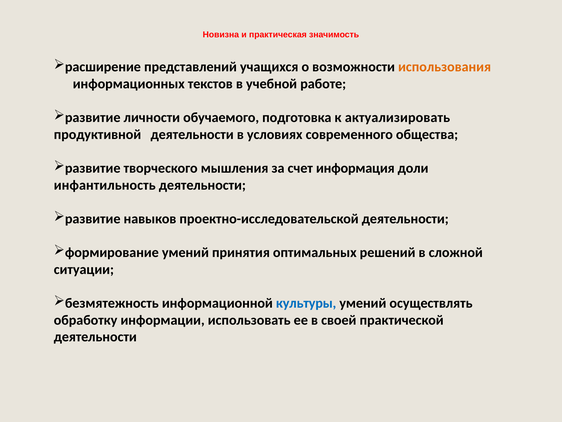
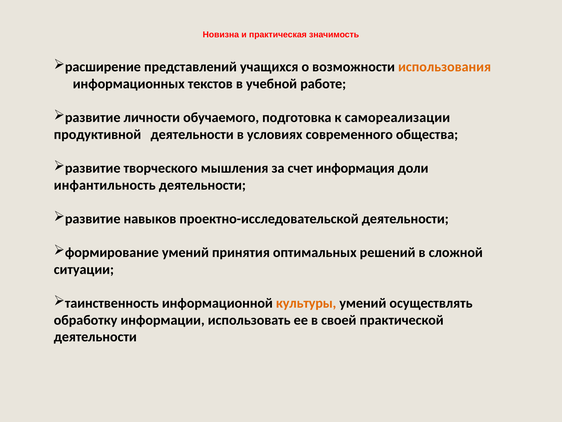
актуализировать: актуализировать -> самореализации
безмятежность: безмятежность -> таинственность
культуры colour: blue -> orange
